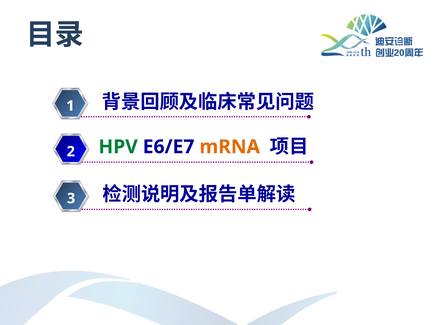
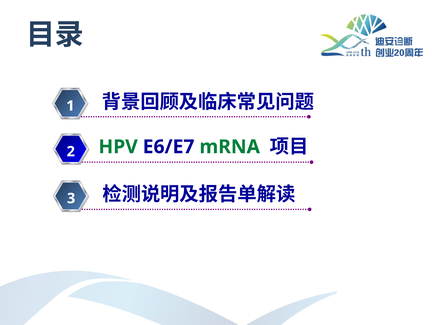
mRNA colour: orange -> green
